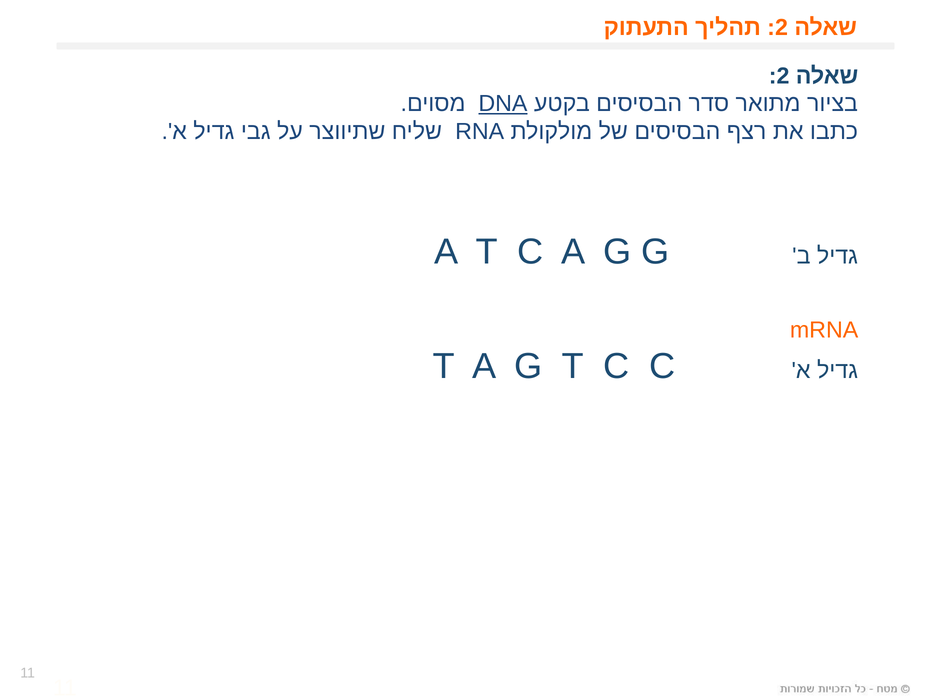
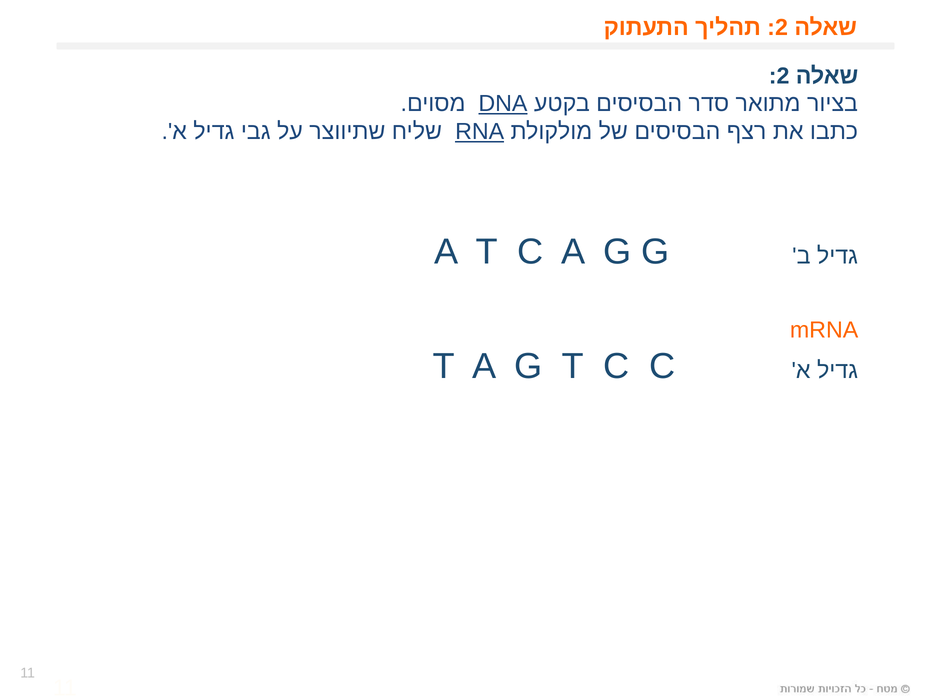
RNA underline: none -> present
